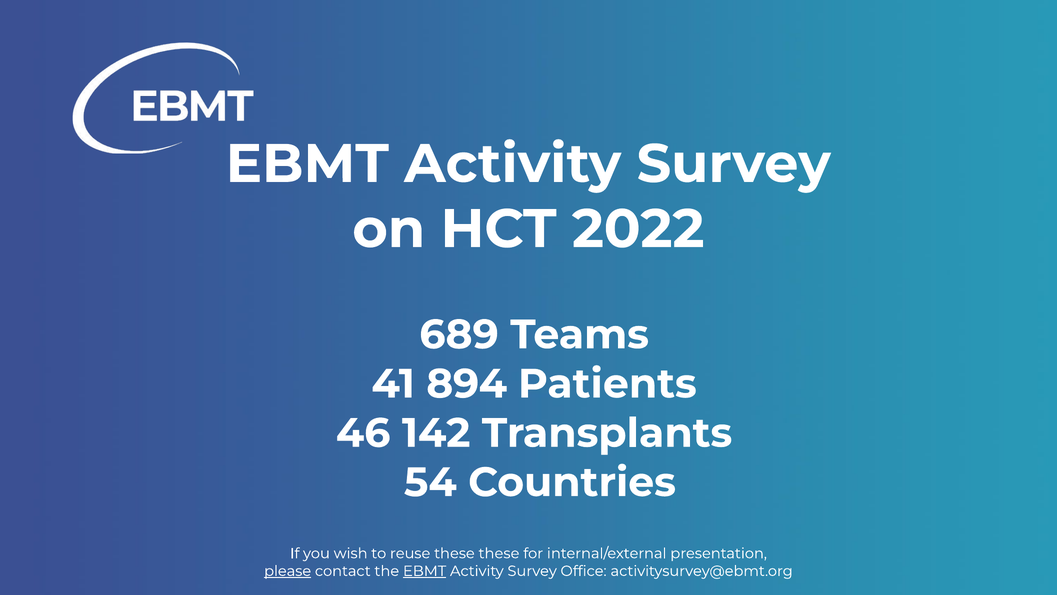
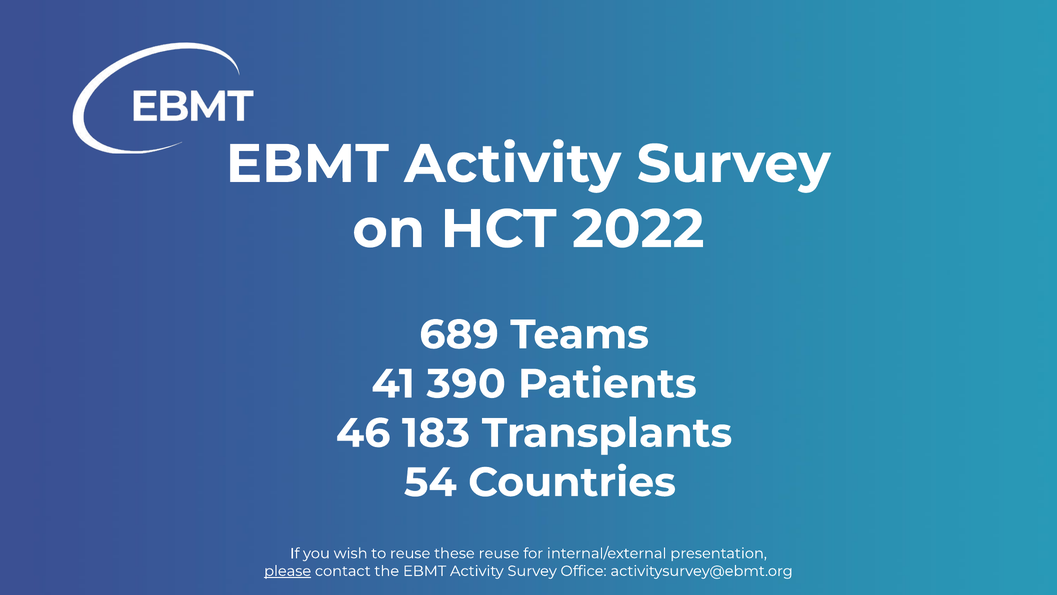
894: 894 -> 390
142: 142 -> 183
these these: these -> reuse
EBMT at (425, 571) underline: present -> none
